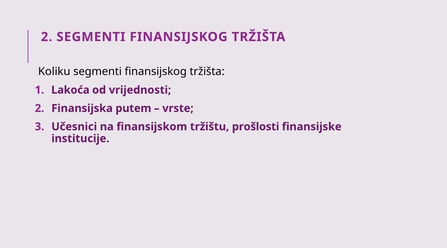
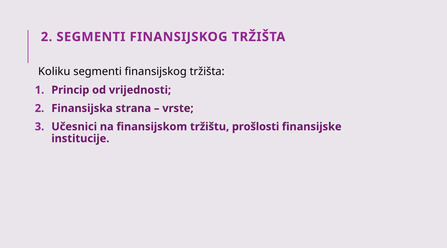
Lakoća: Lakoća -> Princip
putem: putem -> strana
